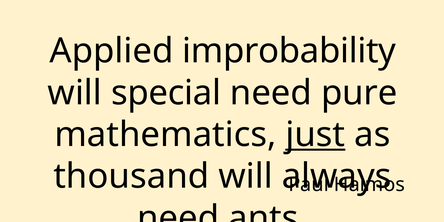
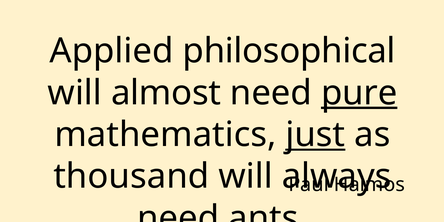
improbability: improbability -> philosophical
special: special -> almost
pure underline: none -> present
